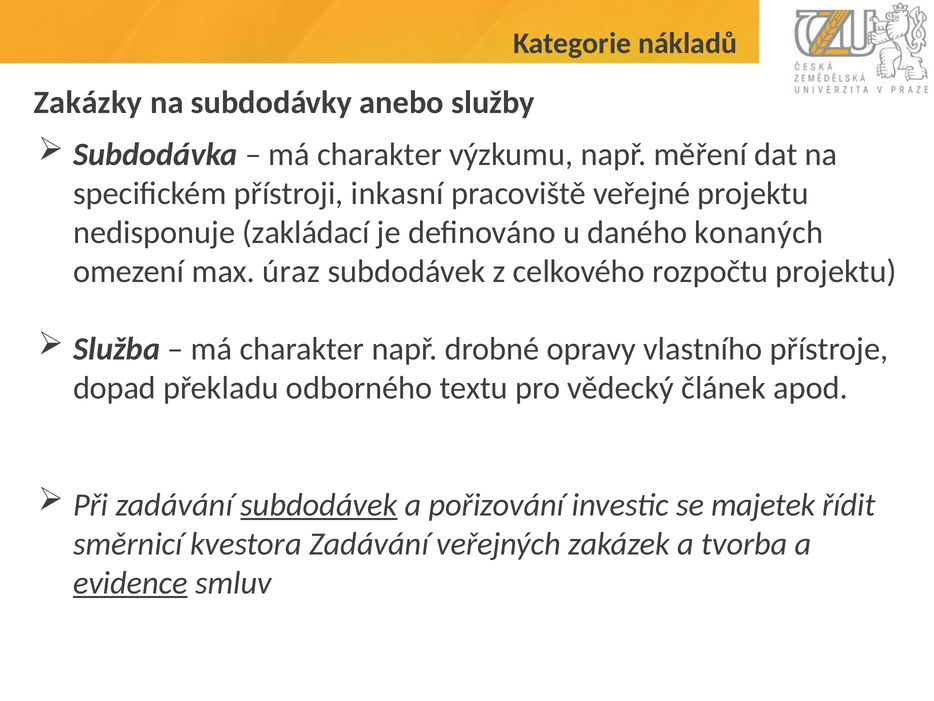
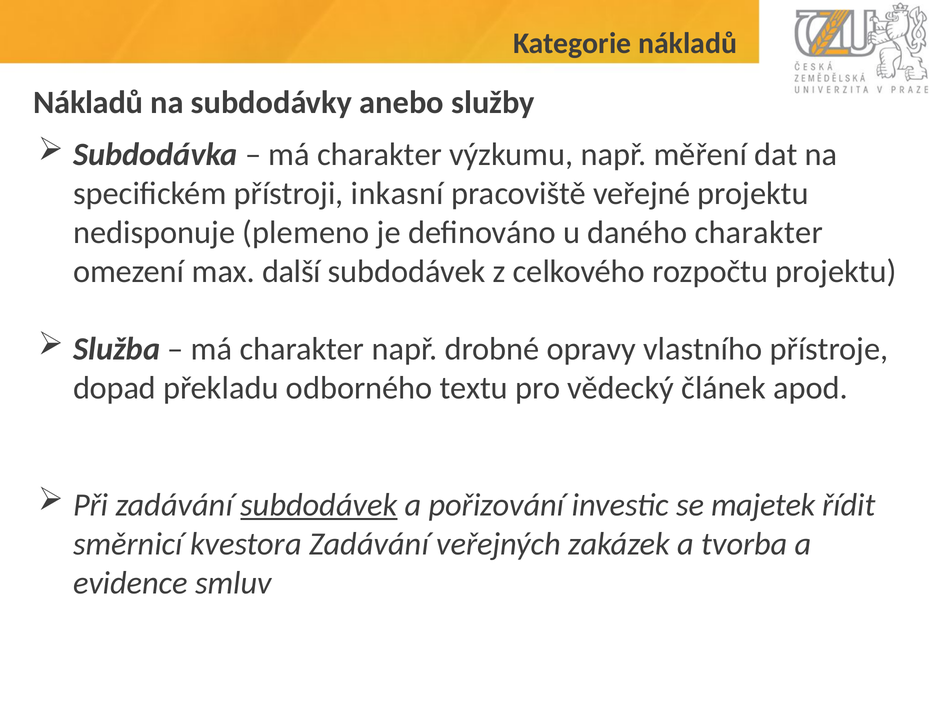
Zakázky at (88, 102): Zakázky -> Nákladů
zakládací: zakládací -> plemeno
daného konaných: konaných -> charakter
úraz: úraz -> další
evidence underline: present -> none
